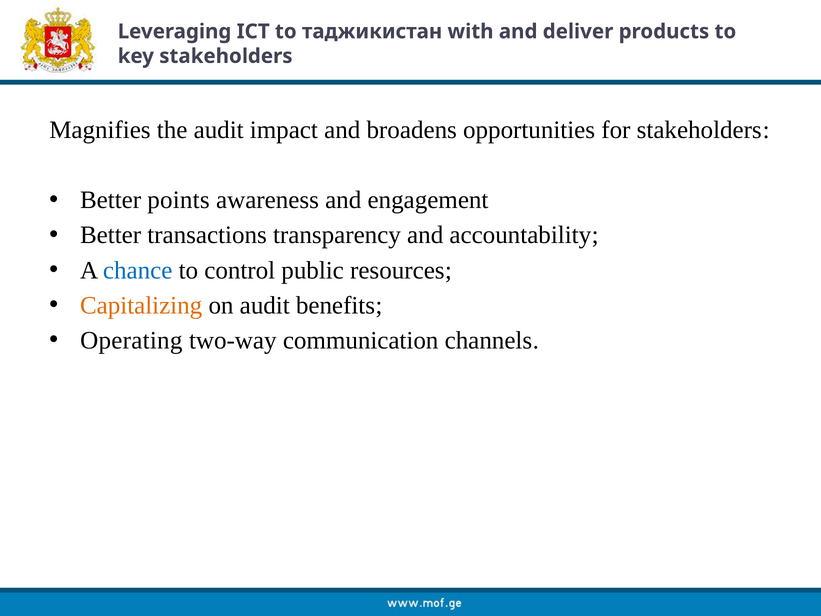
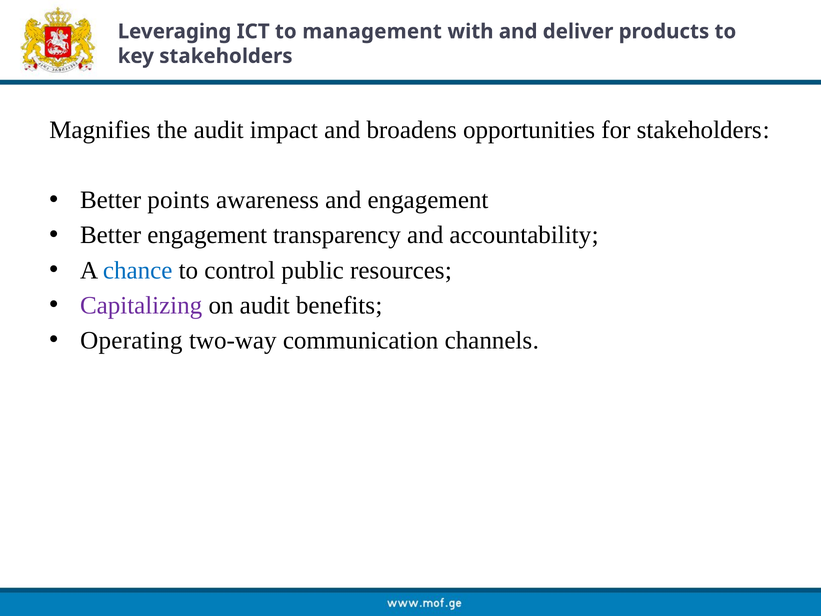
таджикистан: таджикистан -> management
Better transactions: transactions -> engagement
Capitalizing colour: orange -> purple
